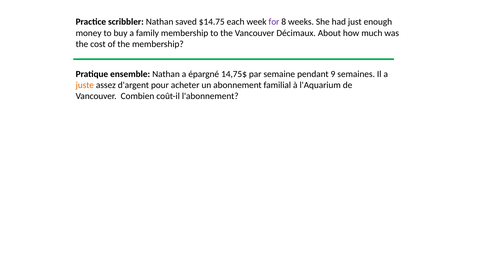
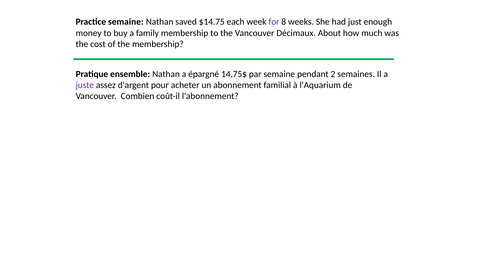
Practice scribbler: scribbler -> semaine
9: 9 -> 2
juste colour: orange -> purple
